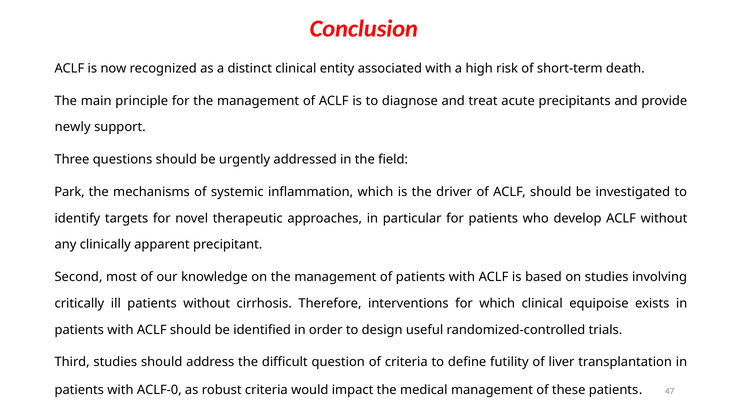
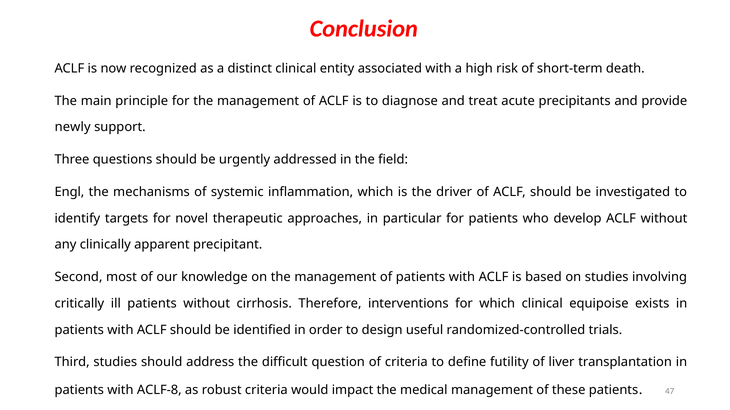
Park: Park -> Engl
ACLF-0: ACLF-0 -> ACLF-8
